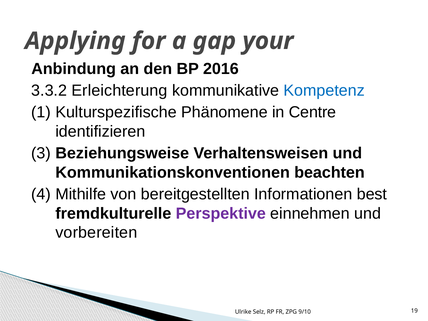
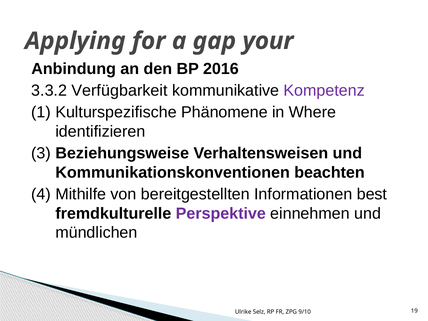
Erleichterung: Erleichterung -> Verfügbarkeit
Kompetenz colour: blue -> purple
Centre: Centre -> Where
vorbereiten: vorbereiten -> mündlichen
